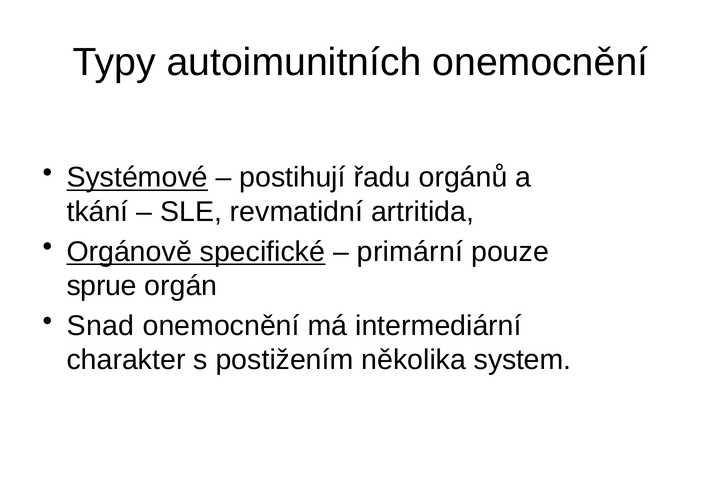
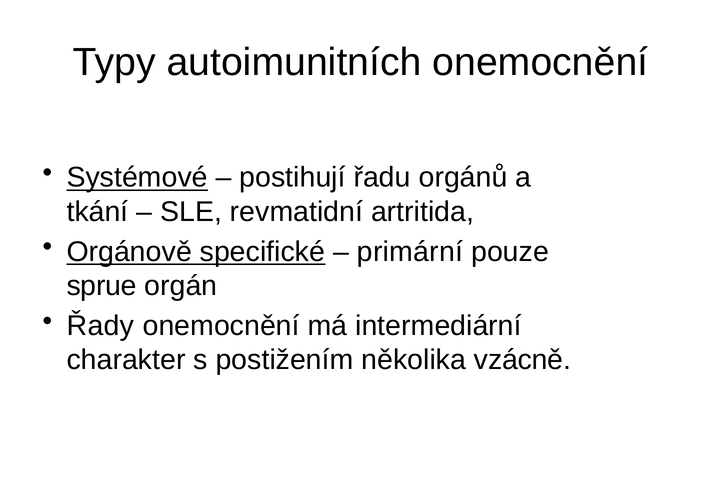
Snad: Snad -> Řady
system: system -> vzácně
